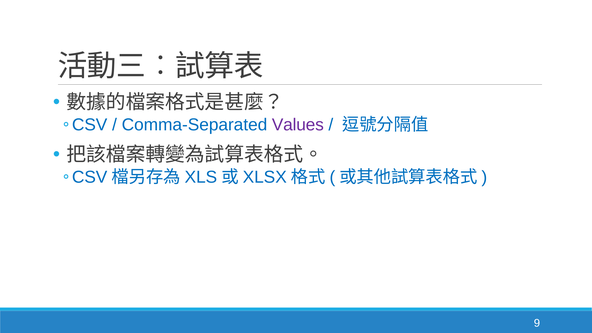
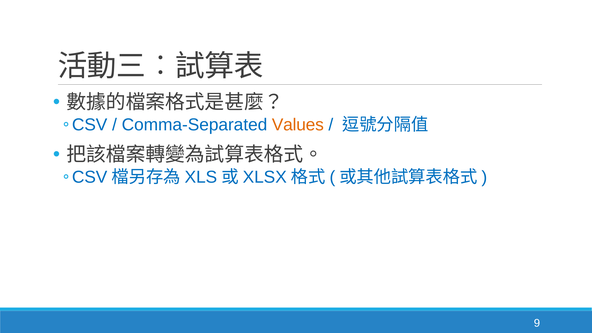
Values colour: purple -> orange
